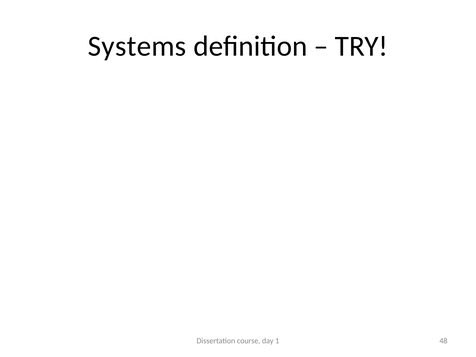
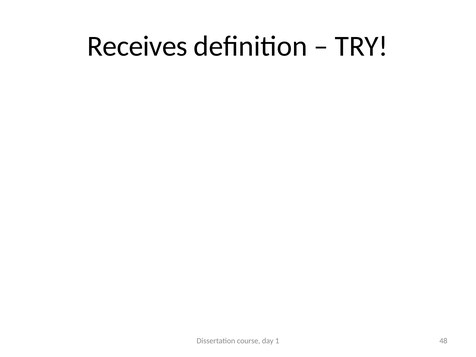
Systems: Systems -> Receives
